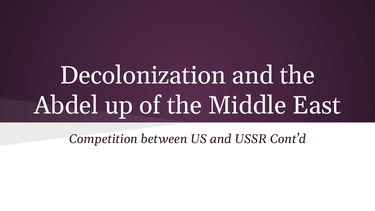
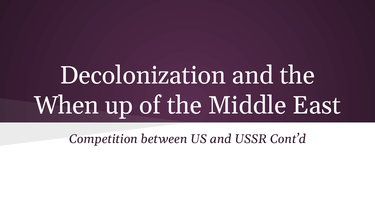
Abdel: Abdel -> When
